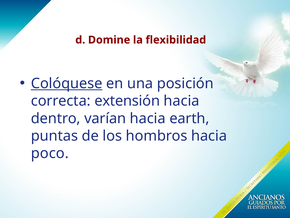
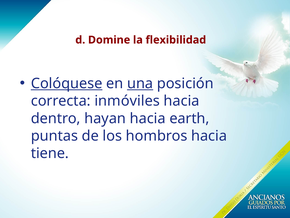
una underline: none -> present
extensión: extensión -> inmóviles
varían: varían -> hayan
poco: poco -> tiene
